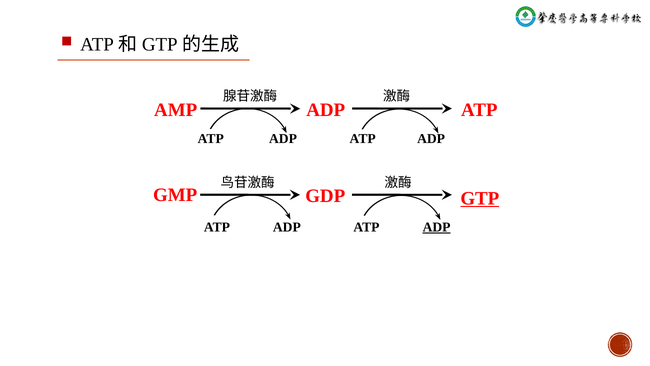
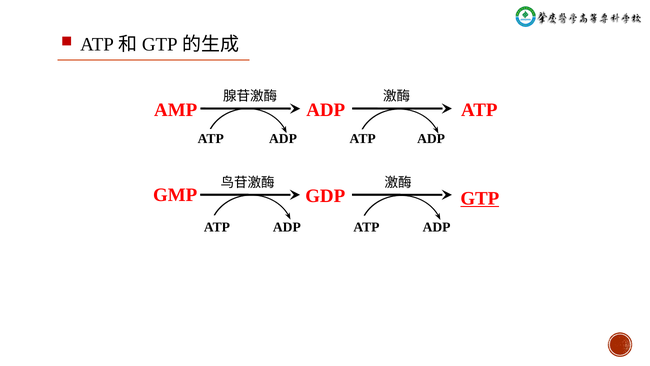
ADP at (437, 227) underline: present -> none
